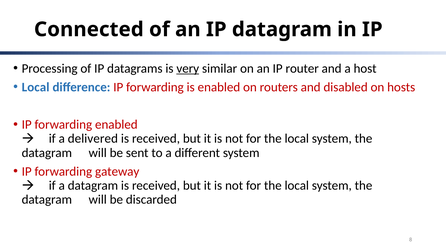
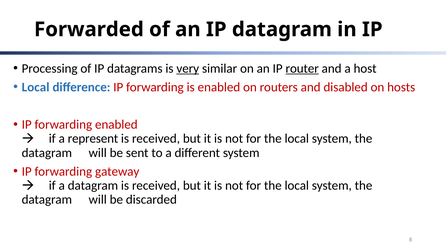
Connected: Connected -> Forwarded
router underline: none -> present
delivered: delivered -> represent
